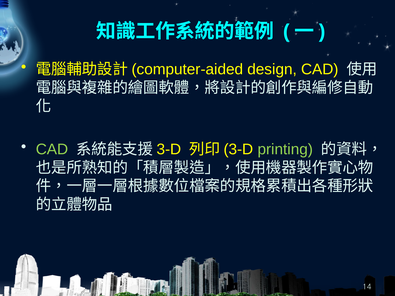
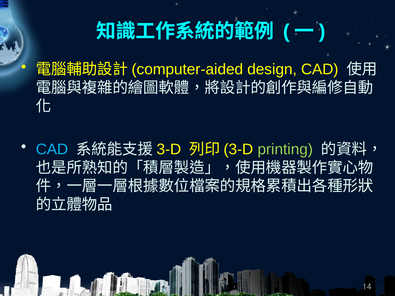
CAD at (52, 149) colour: light green -> light blue
